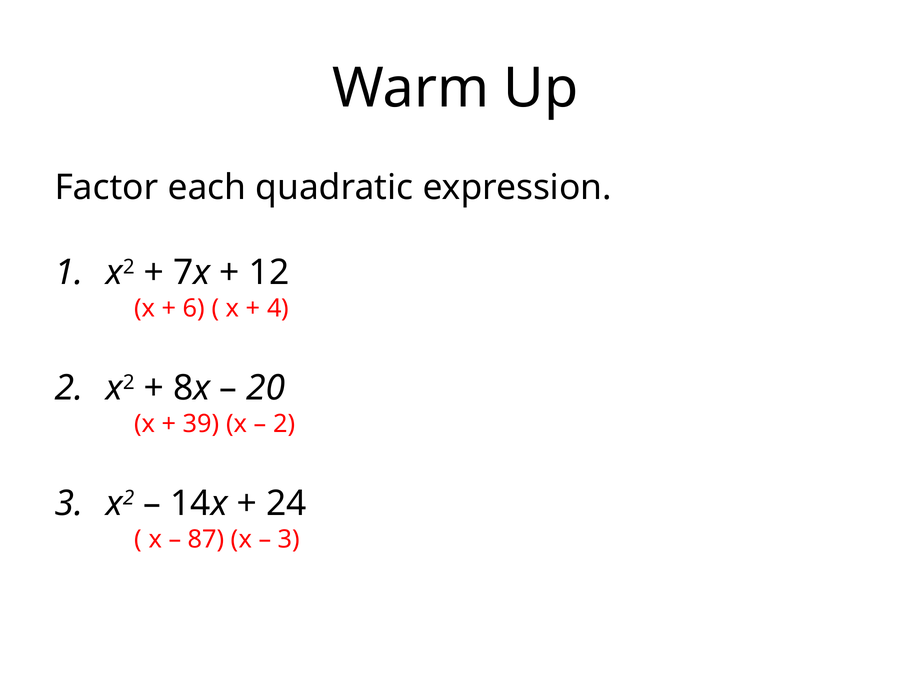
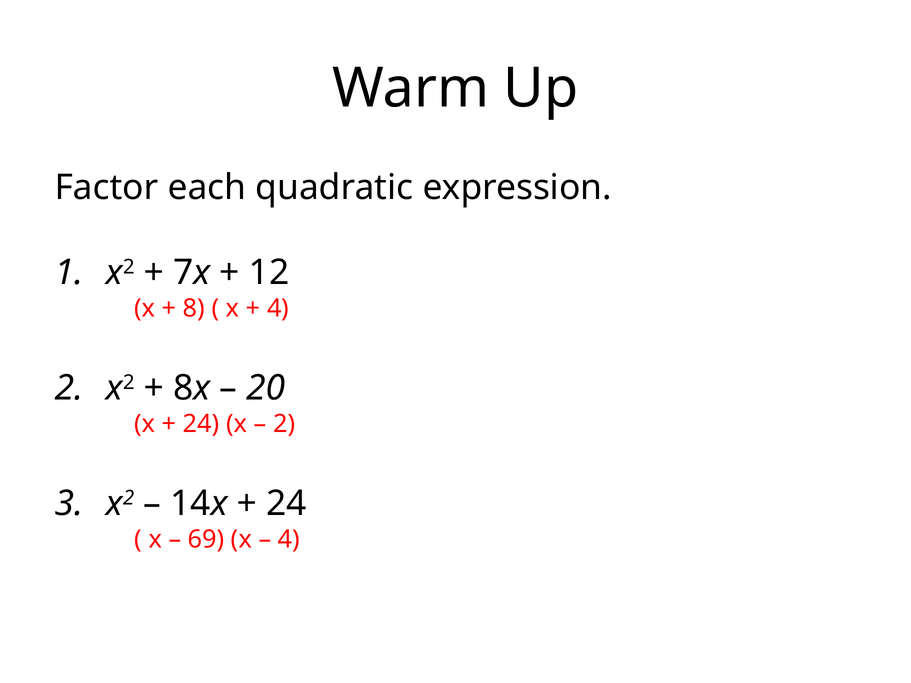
6: 6 -> 8
39 at (201, 424): 39 -> 24
87: 87 -> 69
3 at (289, 539): 3 -> 4
